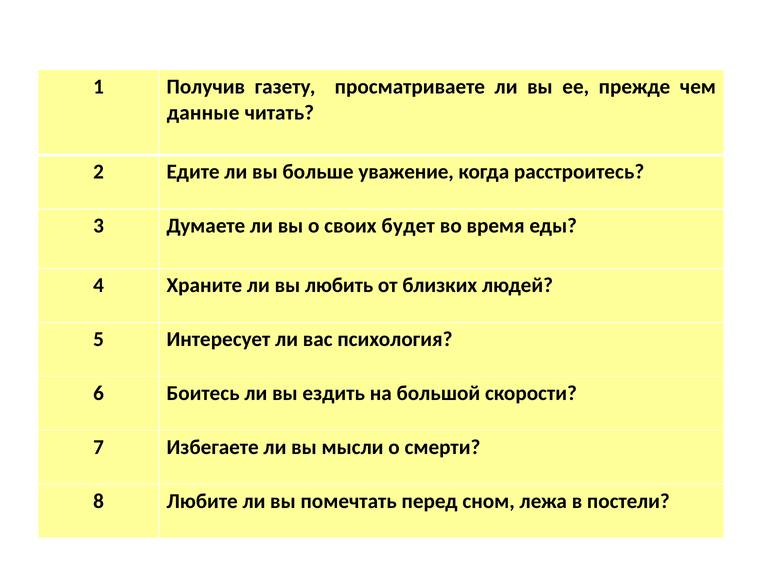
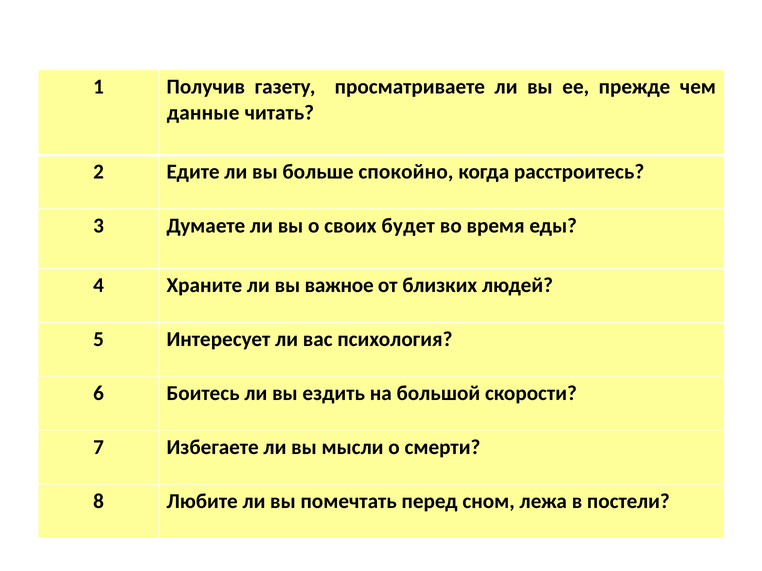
уважение: уважение -> спокойно
любить: любить -> важное
